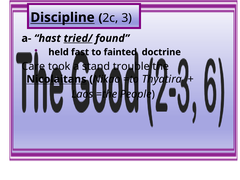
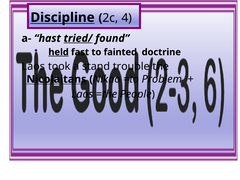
3: 3 -> 4
held underline: none -> present
Care at (33, 66): Care -> Laos
Thyatira: Thyatira -> Problem
